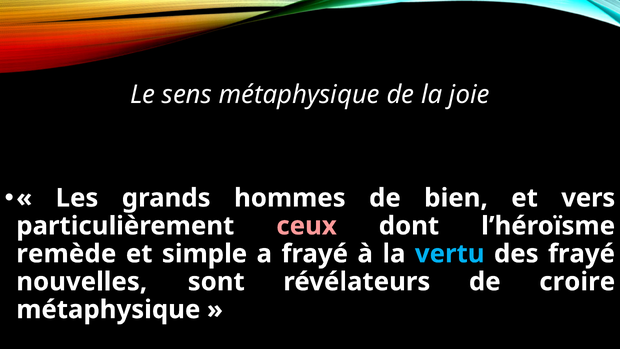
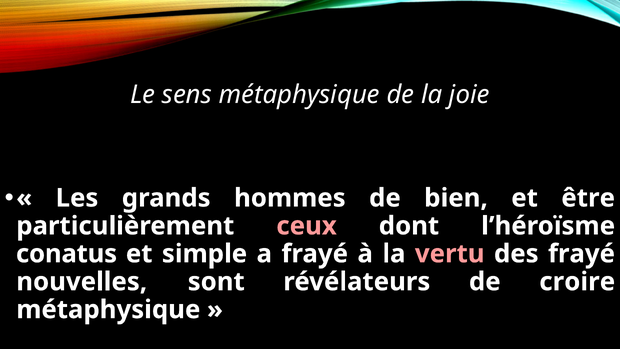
vers: vers -> être
remède: remède -> conatus
vertu colour: light blue -> pink
